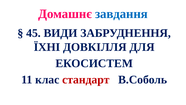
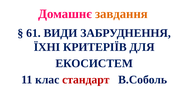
завдання colour: blue -> orange
45: 45 -> 61
ДОВКІЛЛЯ: ДОВКІЛЛЯ -> КРИТЕРІЇВ
